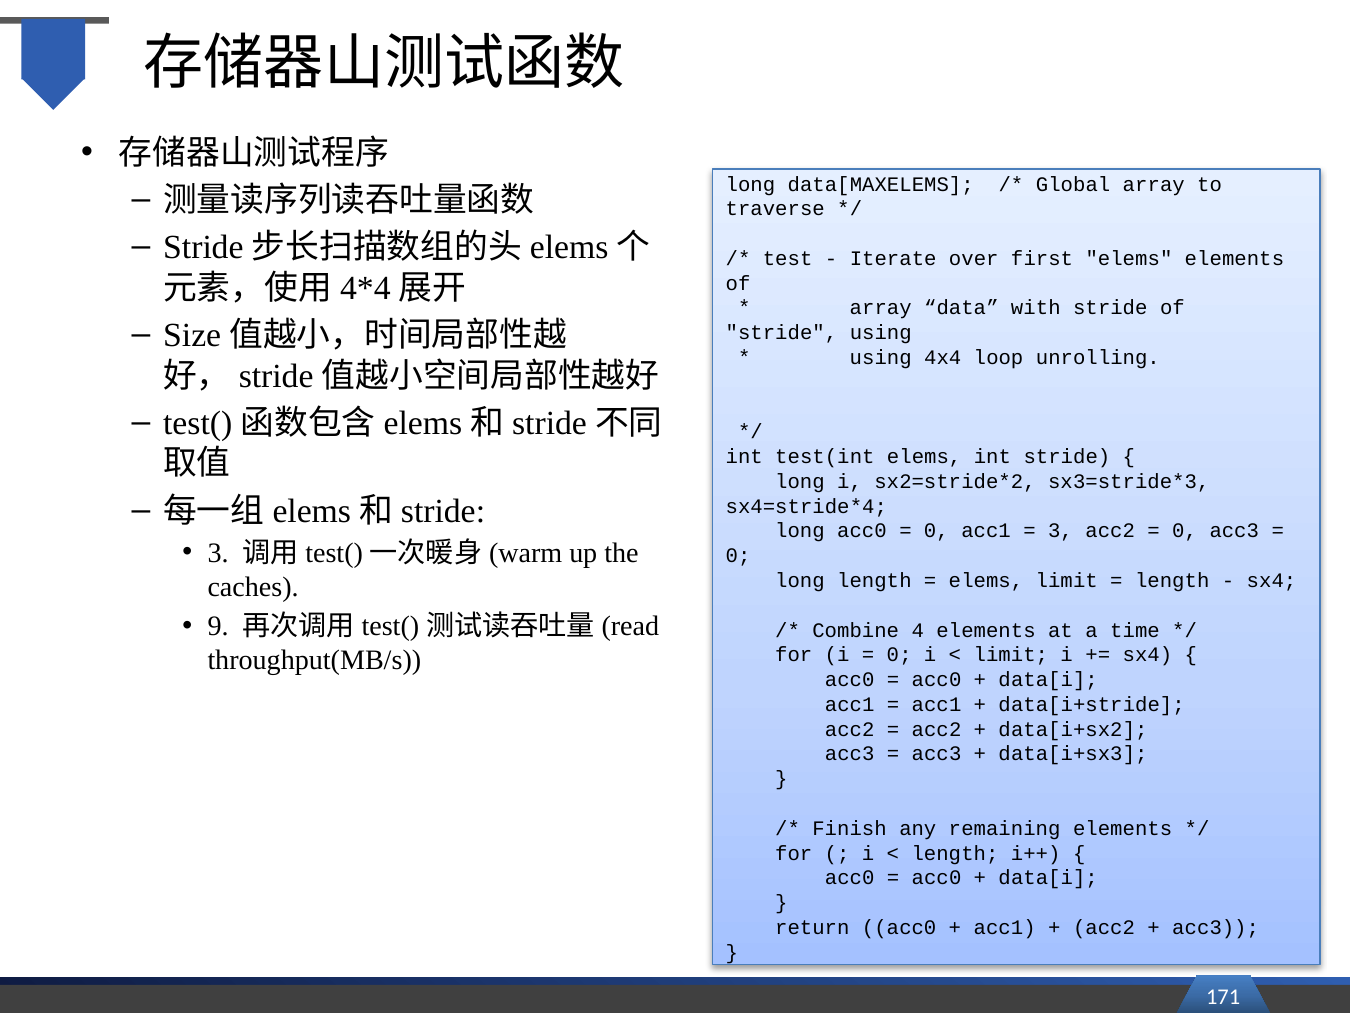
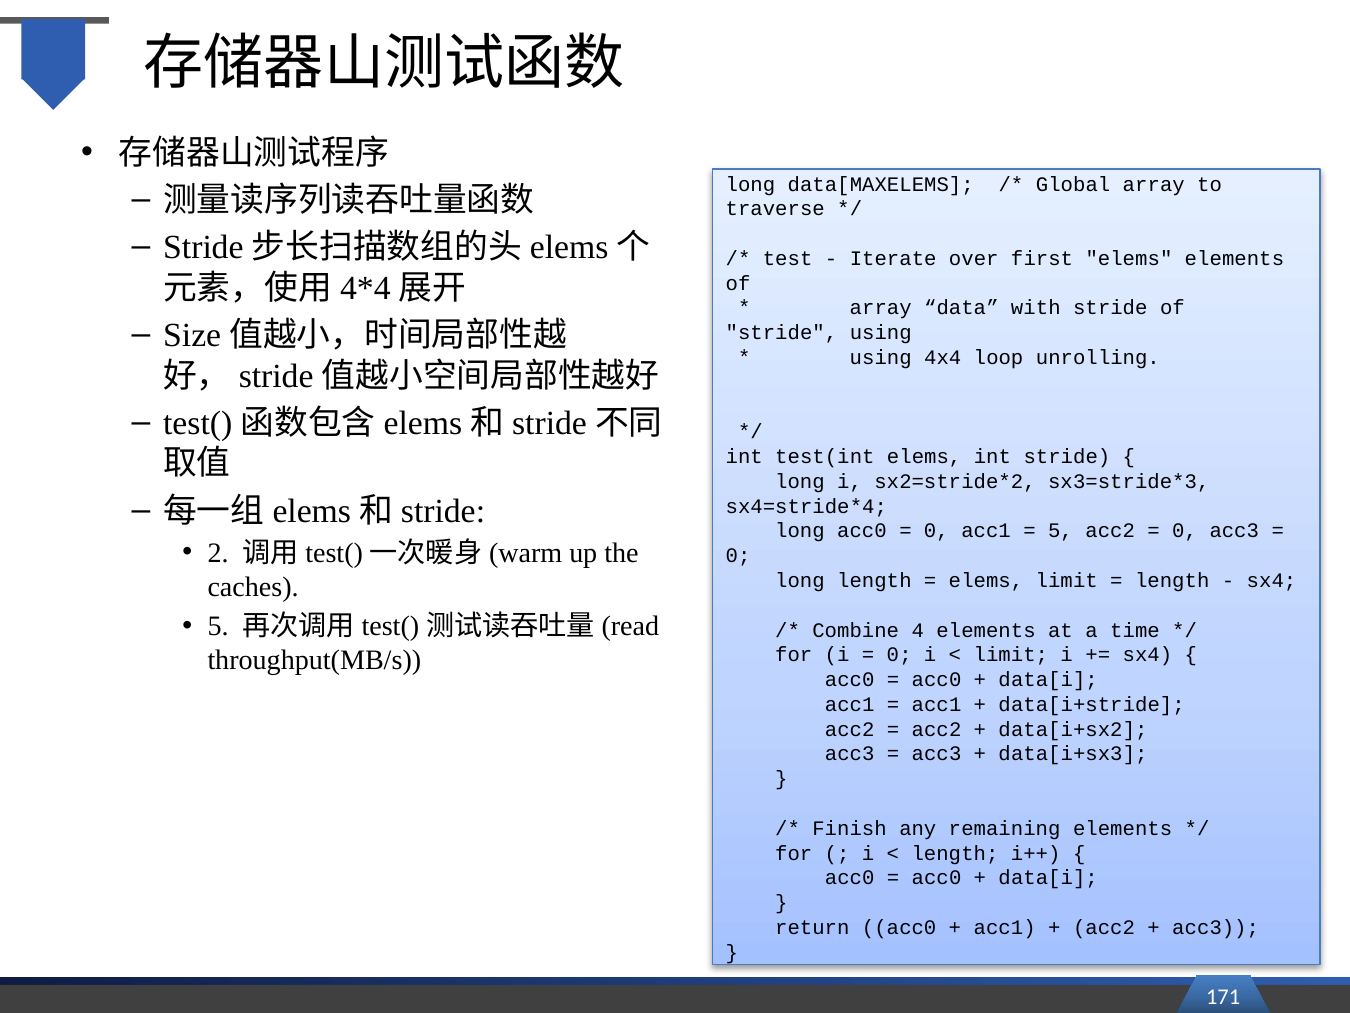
3 at (1060, 531): 3 -> 5
3 at (218, 553): 3 -> 2
9 at (218, 626): 9 -> 5
